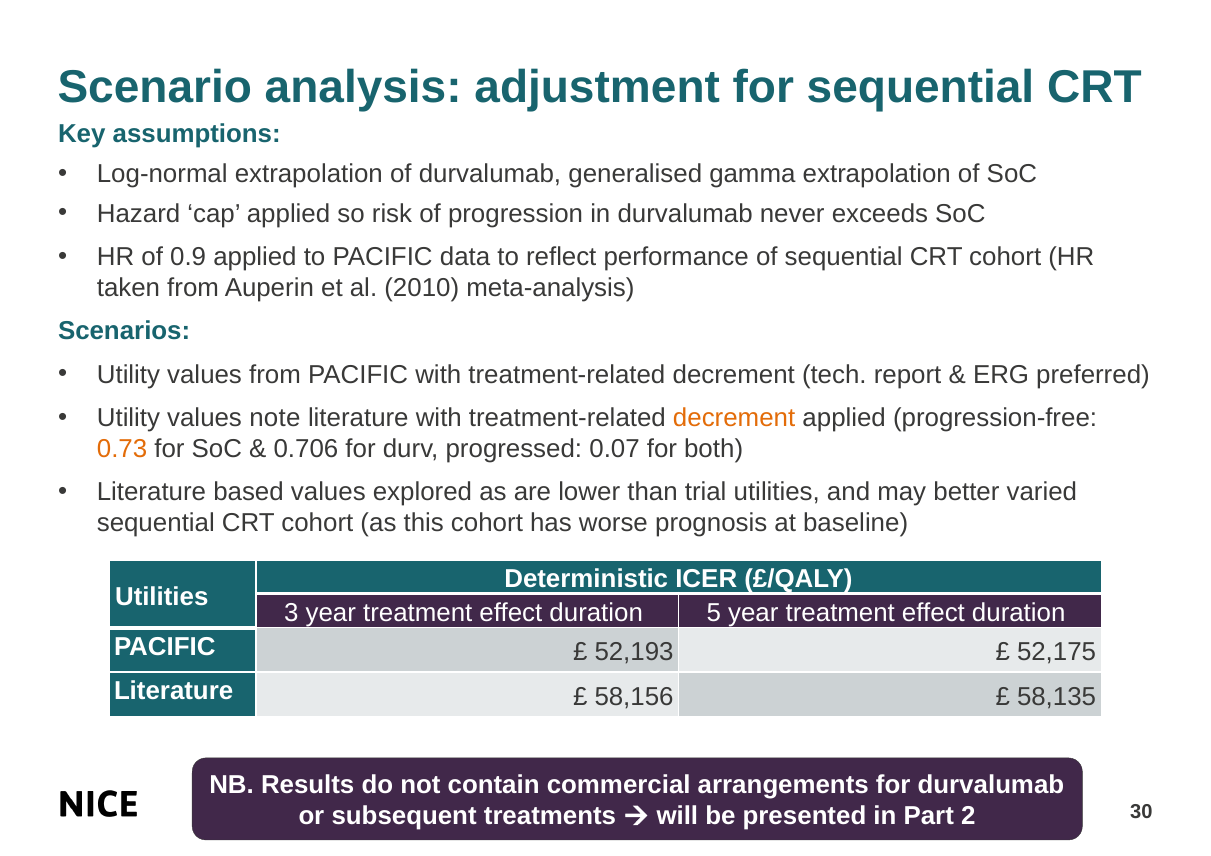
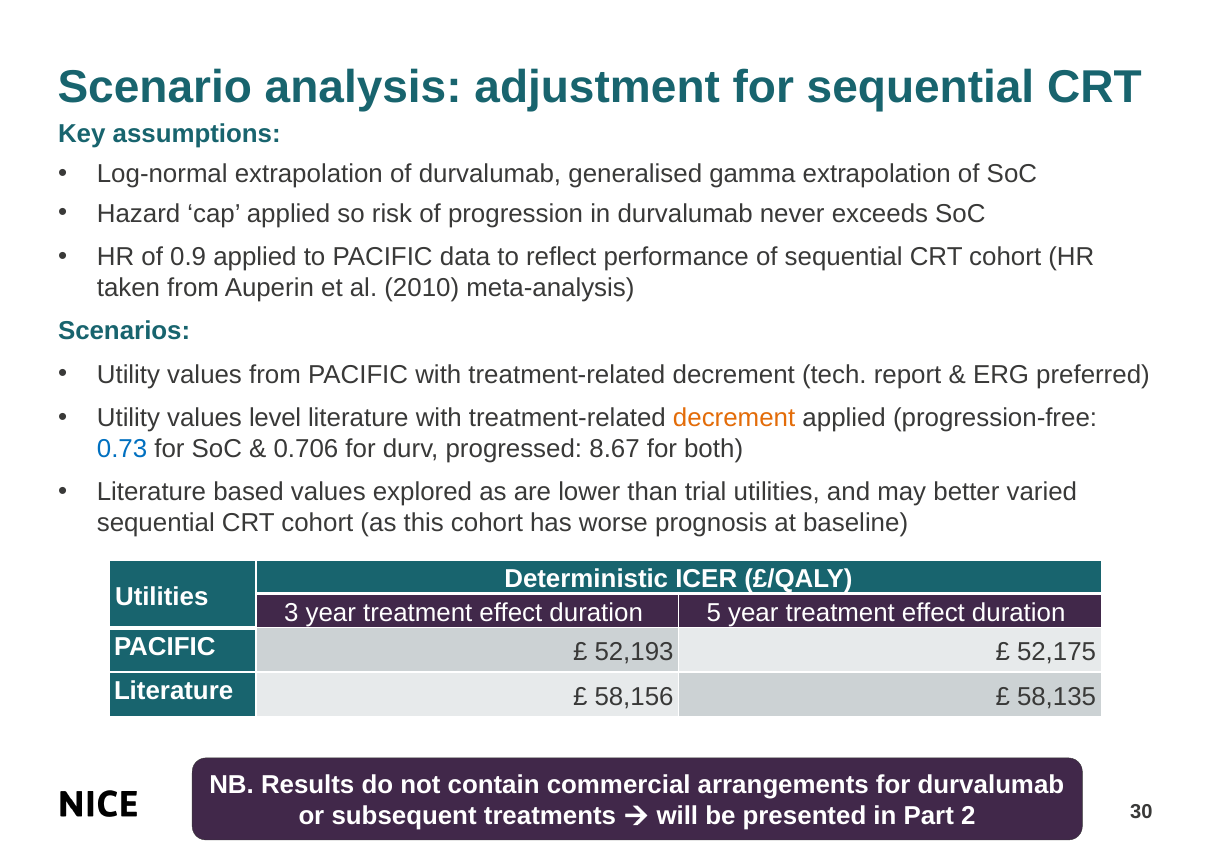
note: note -> level
0.73 colour: orange -> blue
0.07: 0.07 -> 8.67
